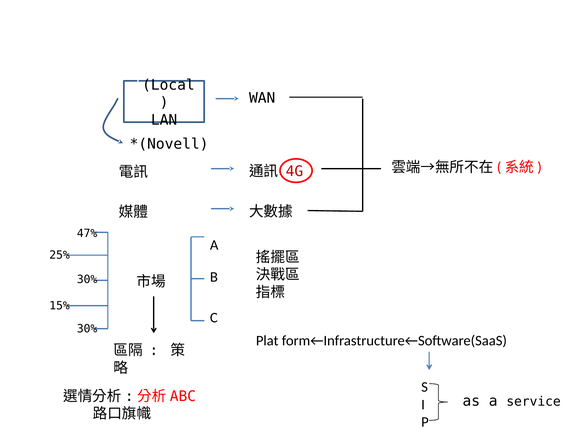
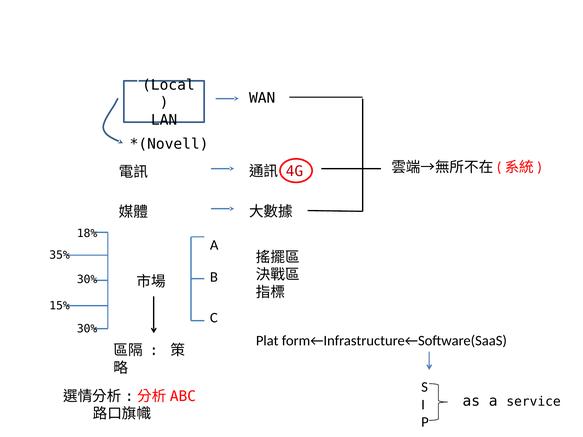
47%: 47% -> 18%
25%: 25% -> 35%
